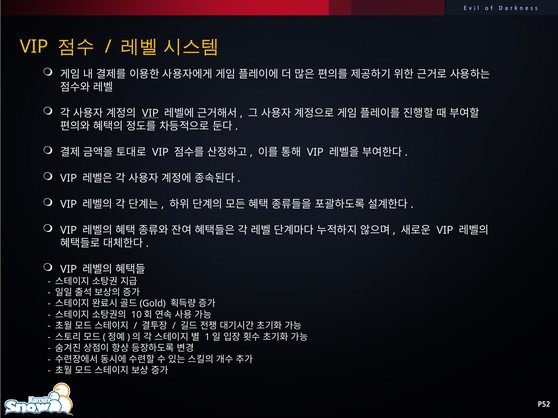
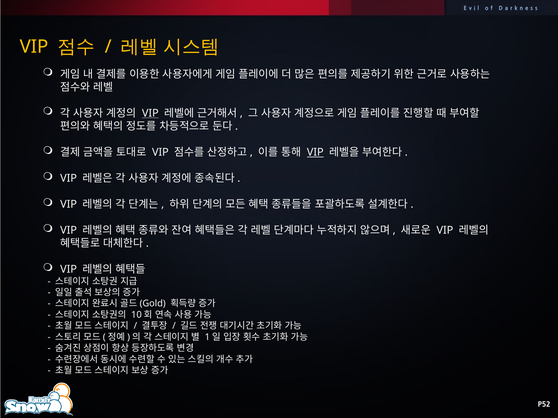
VIP at (315, 152) underline: none -> present
